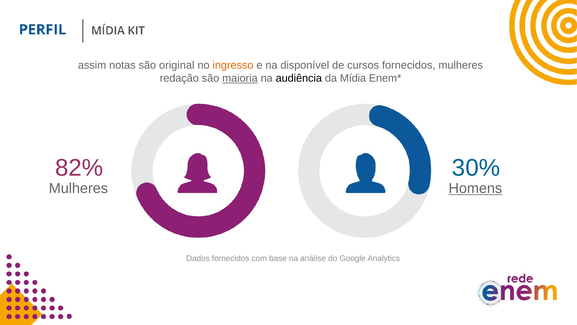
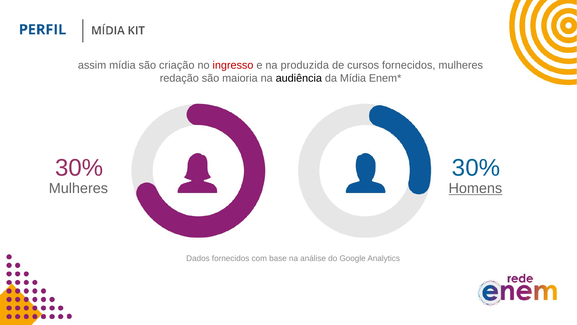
assim notas: notas -> mídia
original: original -> criação
ingresso colour: orange -> red
disponível: disponível -> produzida
maioria underline: present -> none
82% at (79, 168): 82% -> 30%
